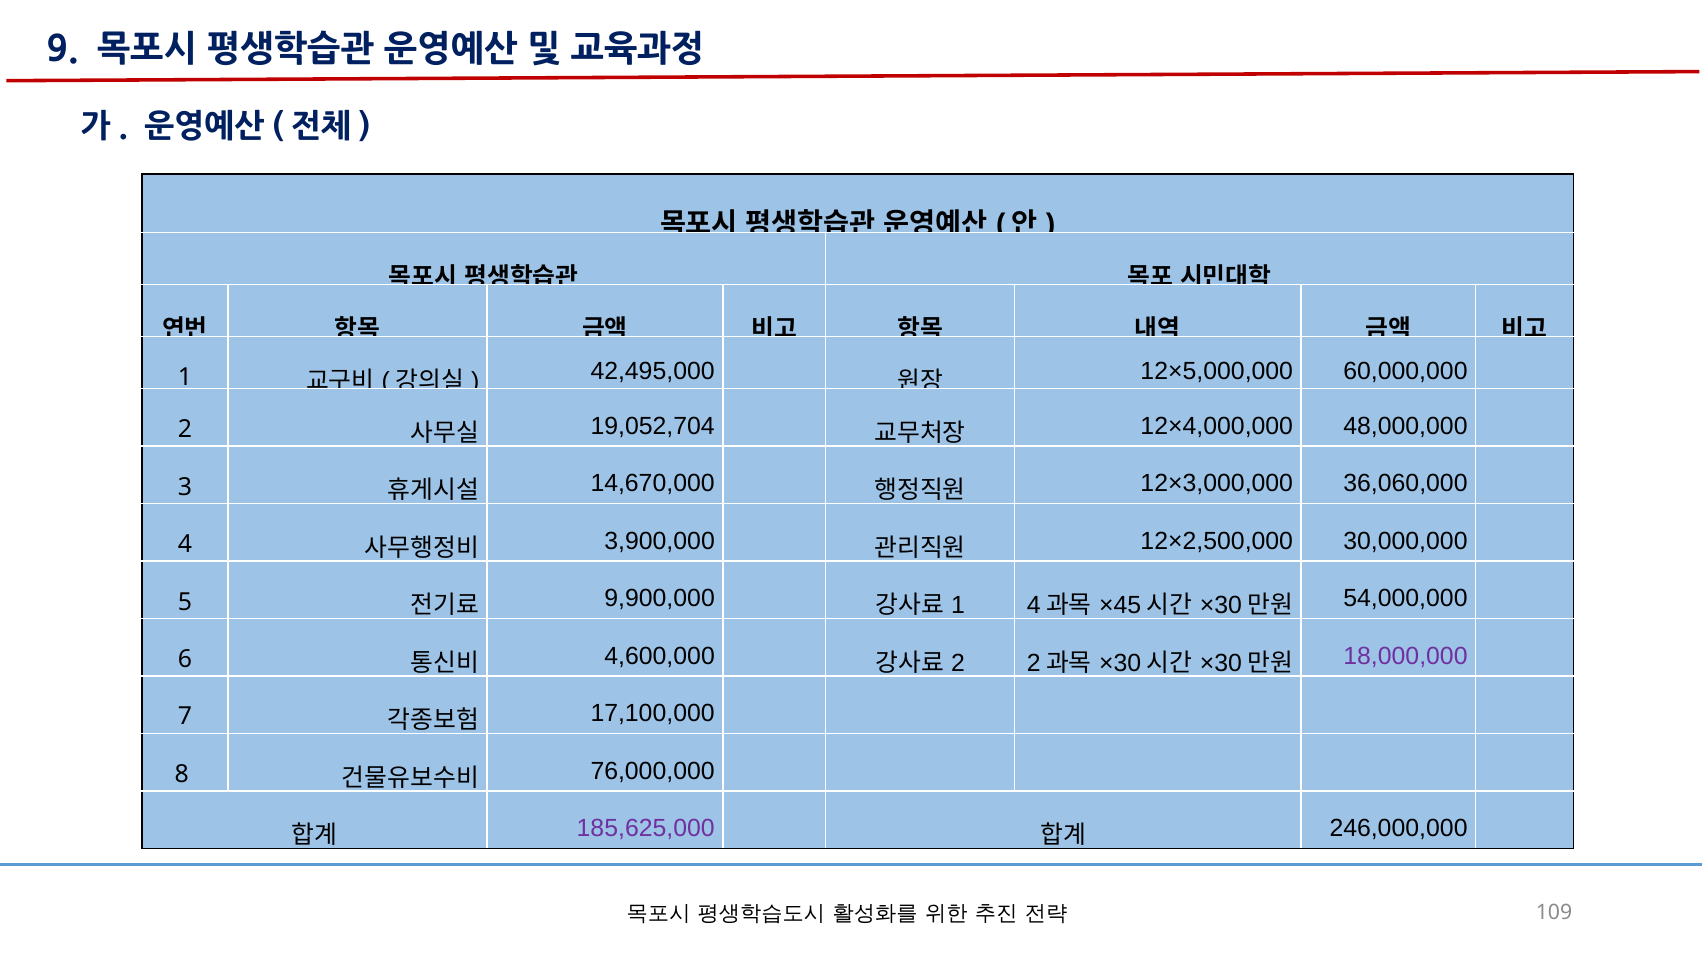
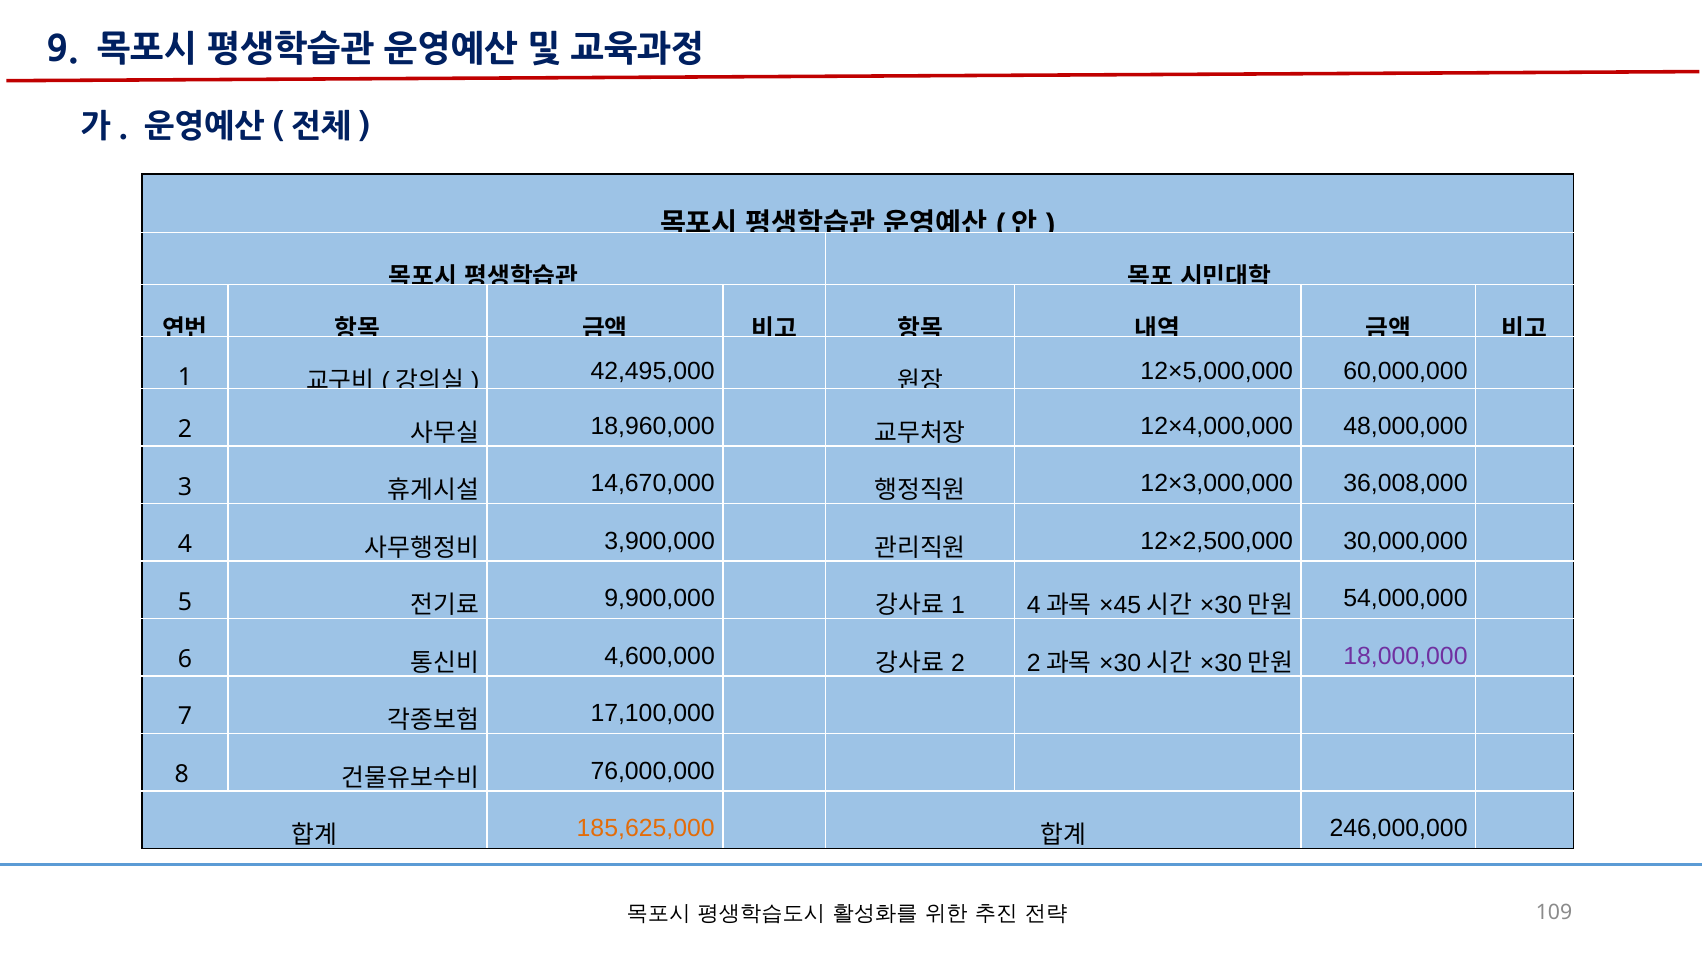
19,052,704: 19,052,704 -> 18,960,000
36,060,000: 36,060,000 -> 36,008,000
185,625,000 colour: purple -> orange
